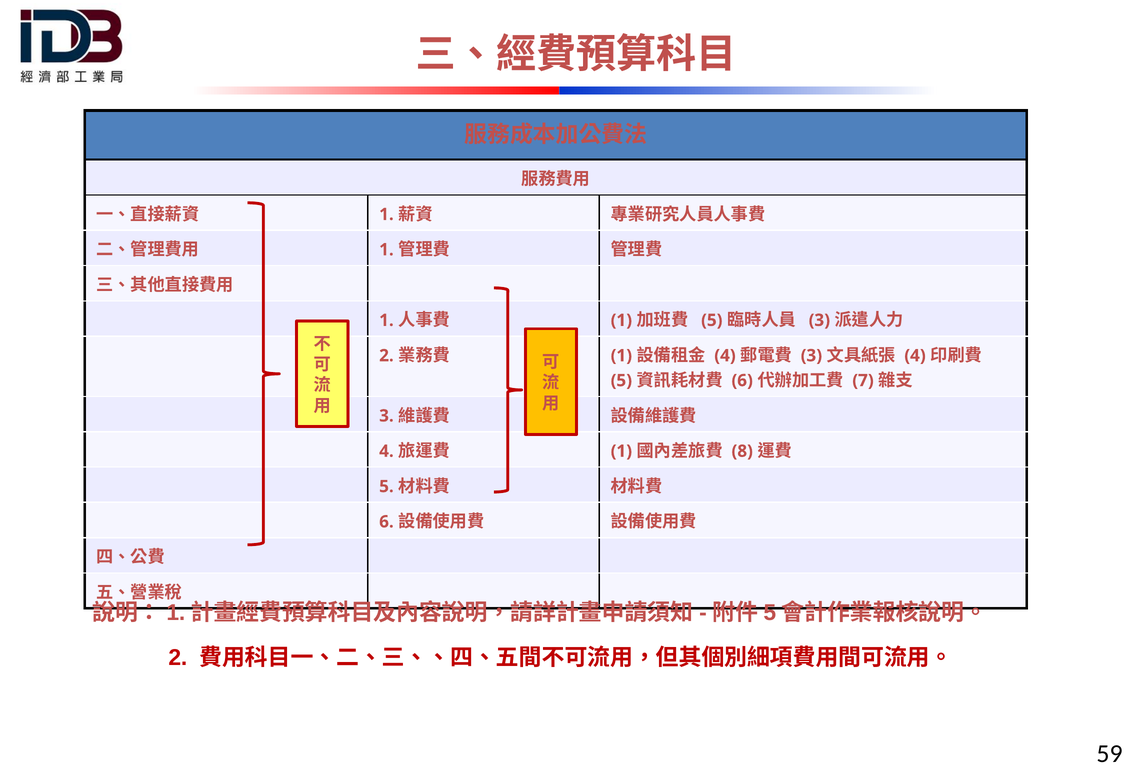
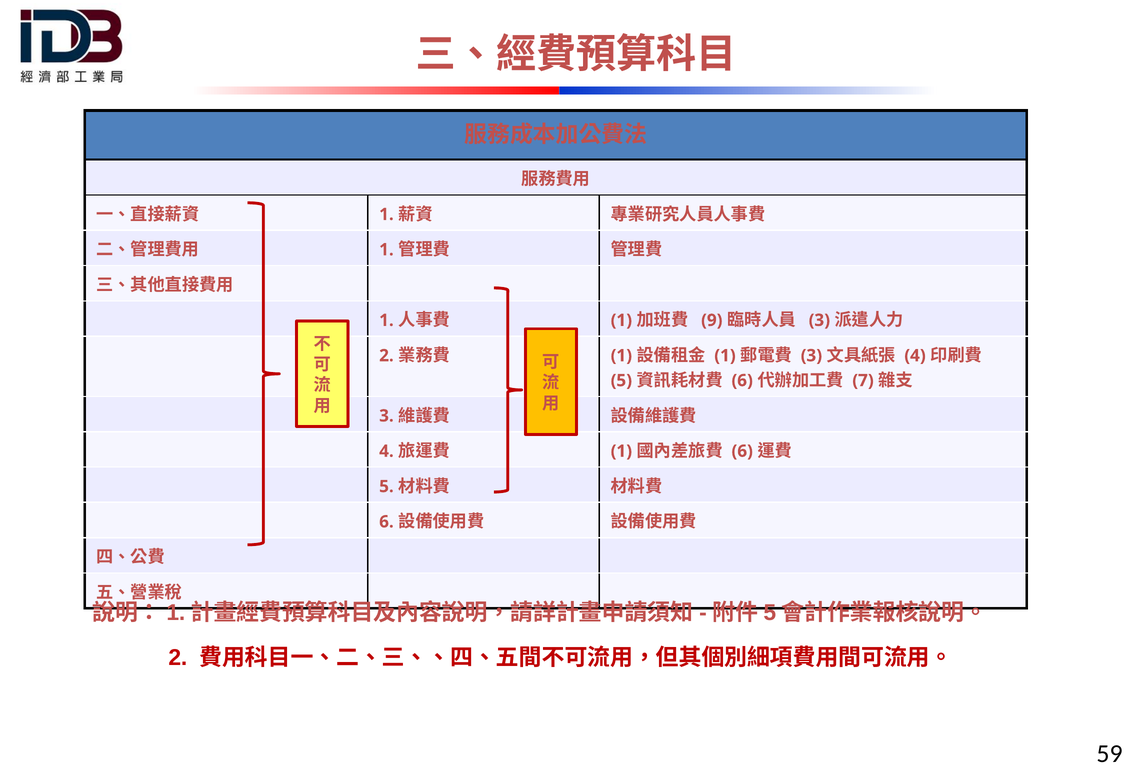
5 at (712, 320): 5 -> 9
4 at (725, 355): 4 -> 1
8 at (742, 451): 8 -> 6
